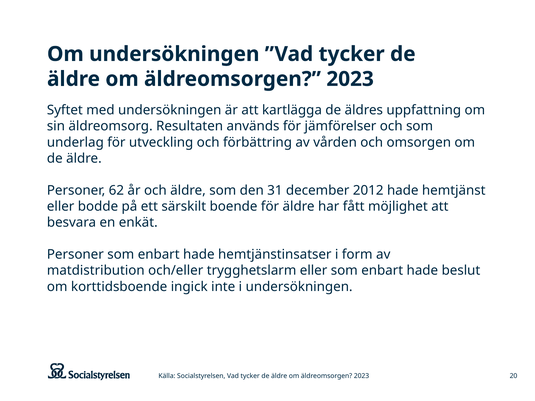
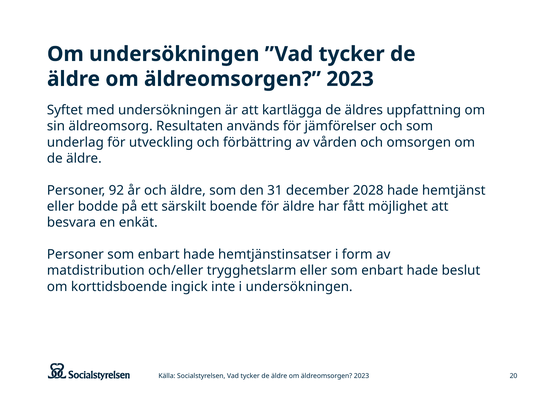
62: 62 -> 92
2012: 2012 -> 2028
